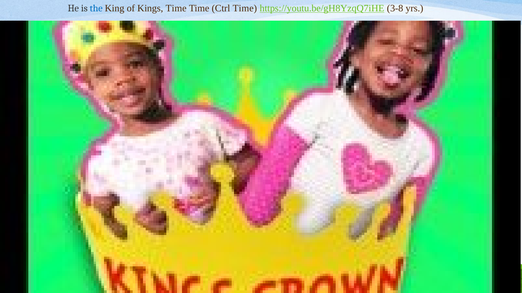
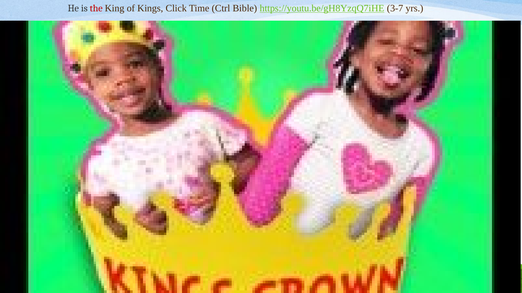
the colour: blue -> red
Kings Time: Time -> Click
Ctrl Time: Time -> Bible
3-8: 3-8 -> 3-7
